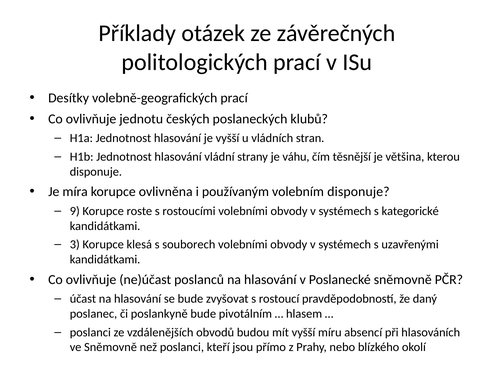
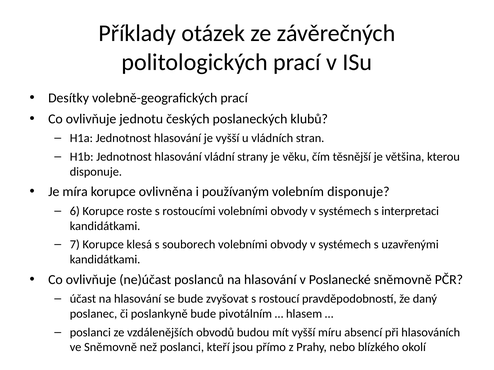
váhu: váhu -> věku
9: 9 -> 6
kategorické: kategorické -> interpretaci
3: 3 -> 7
